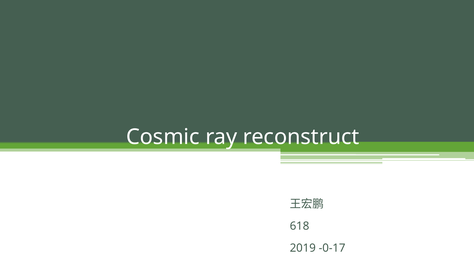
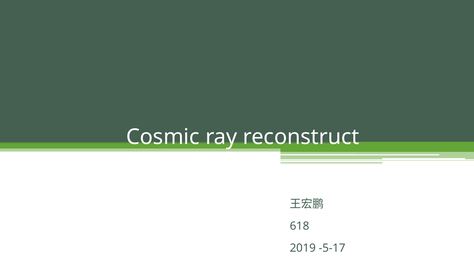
-0-17: -0-17 -> -5-17
